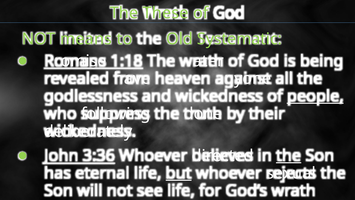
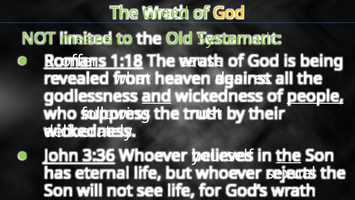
These: These -> Greed
God at (229, 13) colour: white -> yellow
Promise: Promise -> Scoffers
water: water -> cause
have: have -> what
anyone: anyone -> desires
and underline: none -> present
done: done -> must
directed: directed -> yourself
but underline: present -> none
